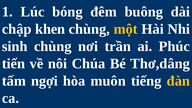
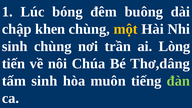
Phúc: Phúc -> Lòng
tấm ngợi: ngợi -> sinh
đàn colour: yellow -> light green
